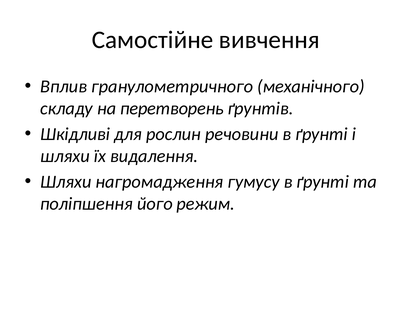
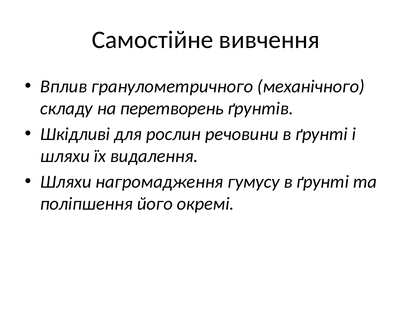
режим: режим -> окремі
